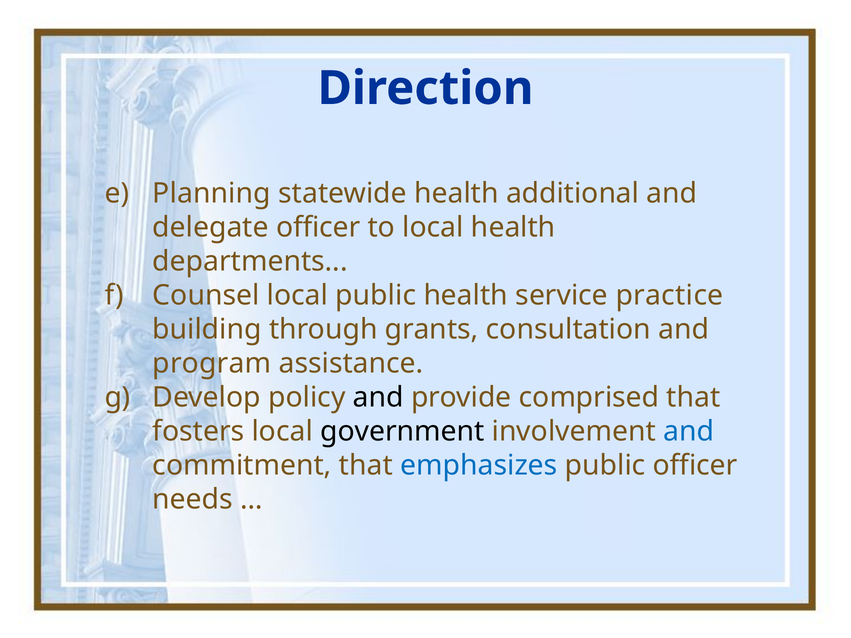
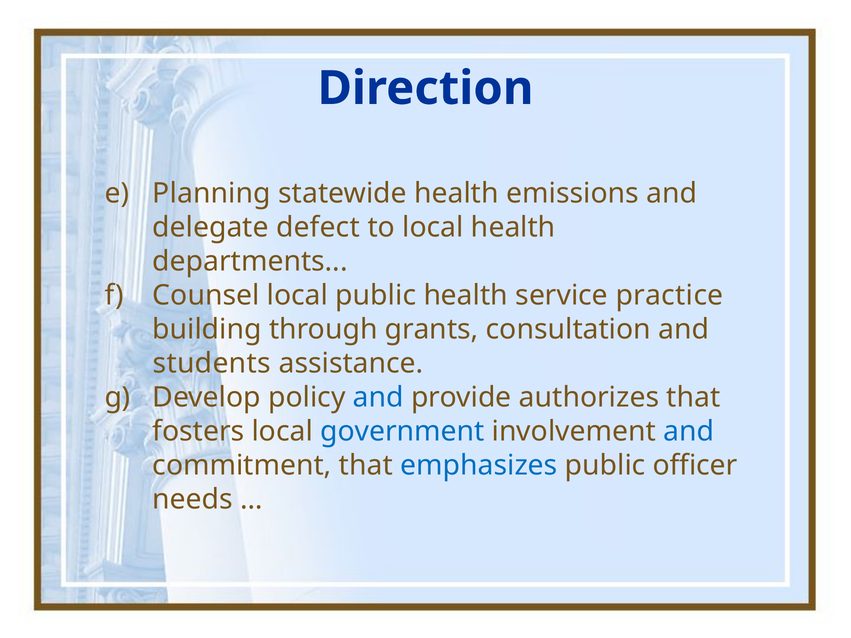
additional: additional -> emissions
delegate officer: officer -> defect
program: program -> students
and at (378, 398) colour: black -> blue
comprised: comprised -> authorizes
government colour: black -> blue
